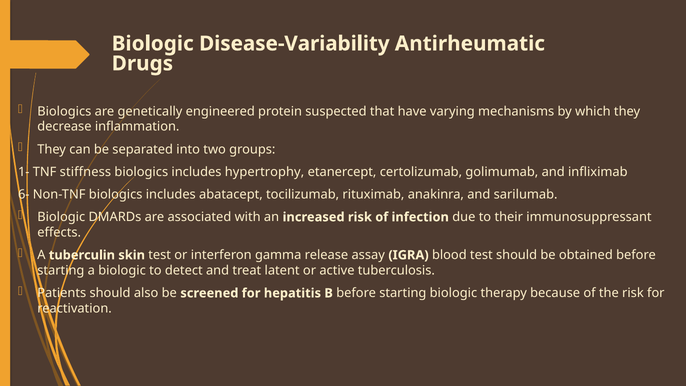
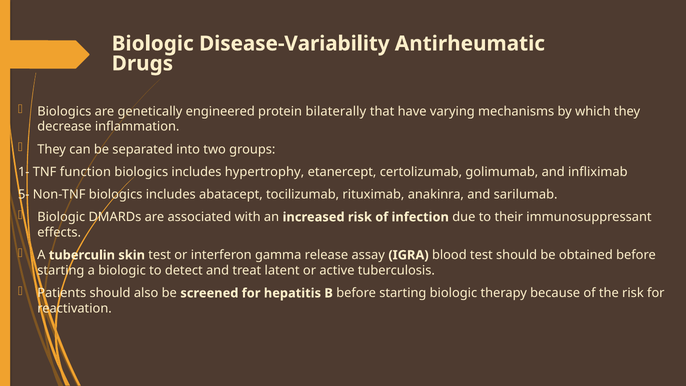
suspected: suspected -> bilaterally
stiffness: stiffness -> function
6-: 6- -> 5-
